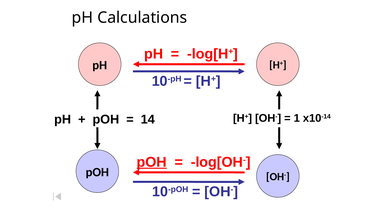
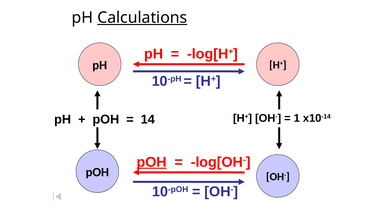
Calculations underline: none -> present
